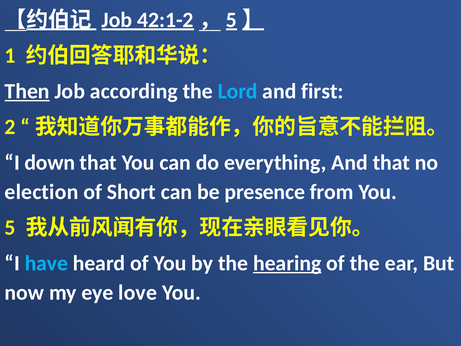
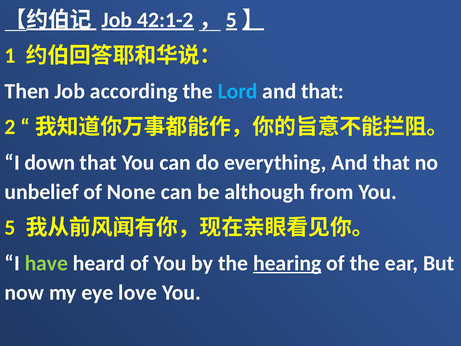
Then underline: present -> none
first at (322, 91): first -> that
election: election -> unbelief
Short: Short -> None
presence: presence -> although
have colour: light blue -> light green
